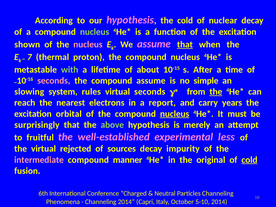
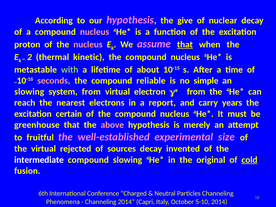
the cold: cold -> give
nucleus at (95, 32) colour: light green -> pink
shown: shown -> proton
7: 7 -> 2
proton: proton -> kinetic
compound assume: assume -> reliable
system rules: rules -> from
virtual seconds: seconds -> electron
the at (216, 92) underline: present -> none
orbital: orbital -> certain
nucleus at (175, 114) underline: present -> none
surprisingly: surprisingly -> greenhouse
above colour: light green -> pink
less: less -> size
impurity: impurity -> invented
intermediate colour: pink -> white
compound manner: manner -> slowing
